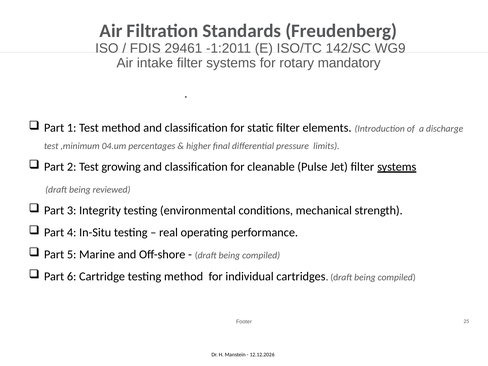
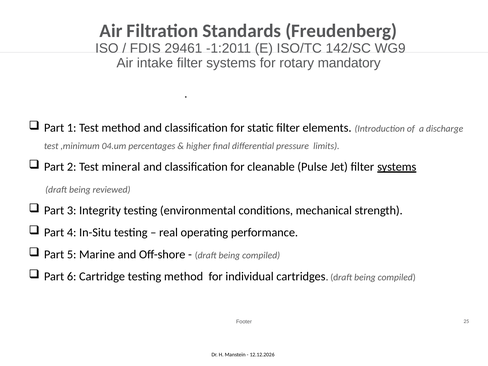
growing: growing -> mineral
